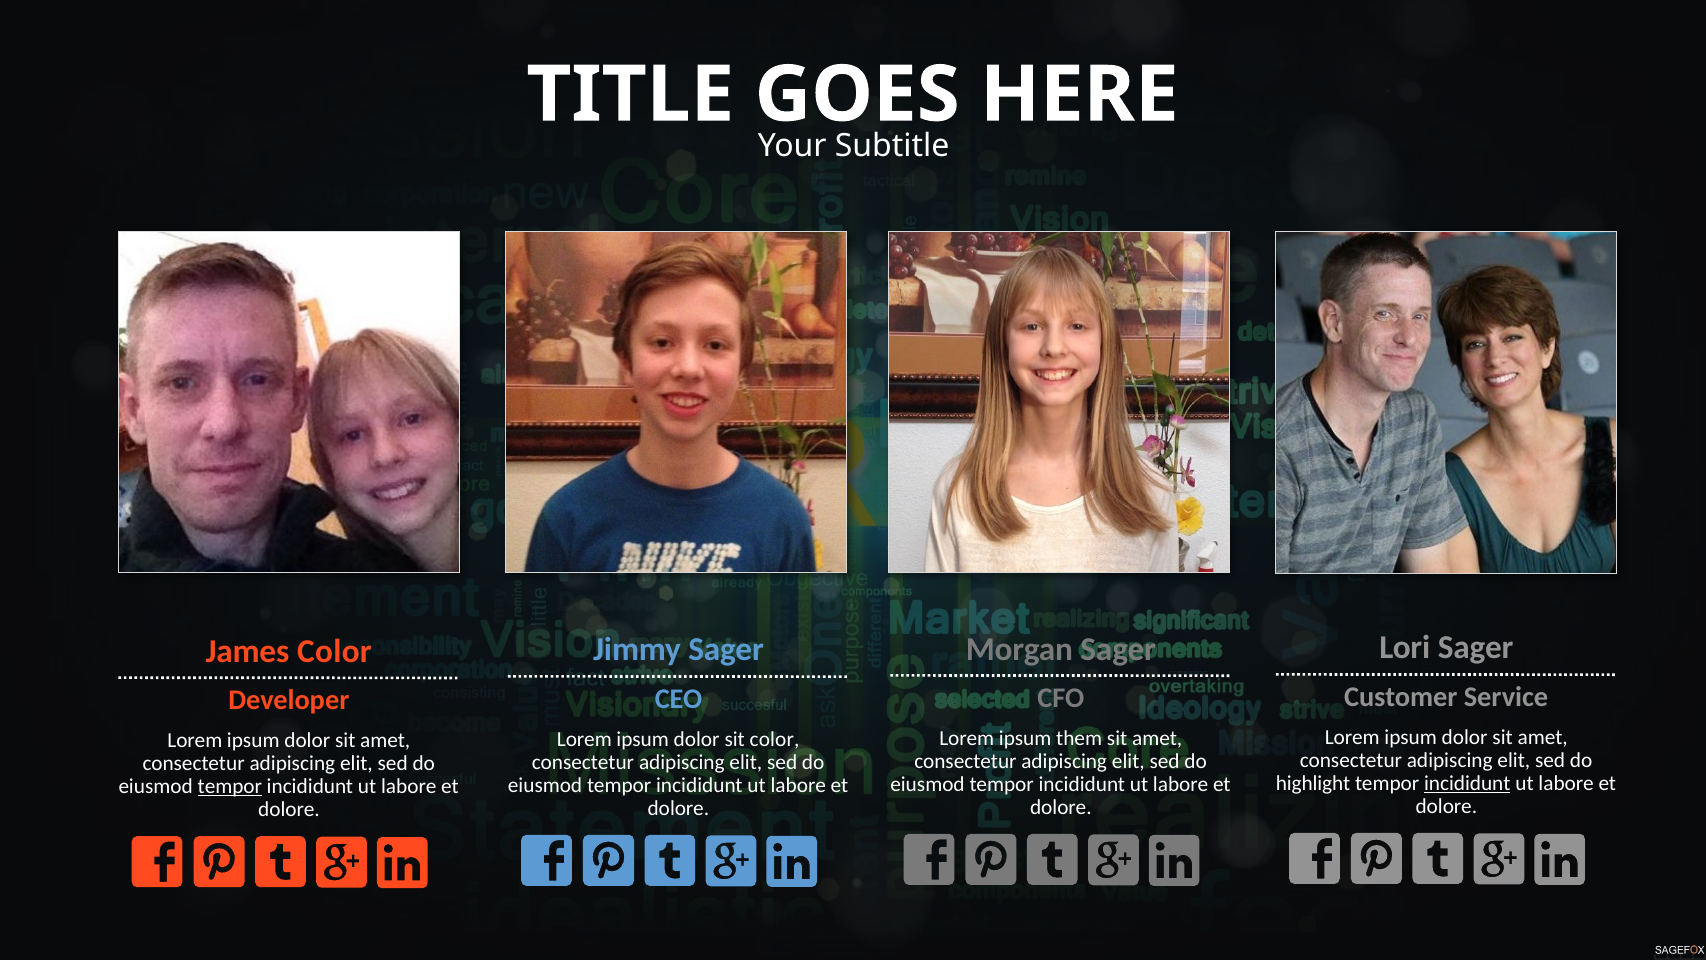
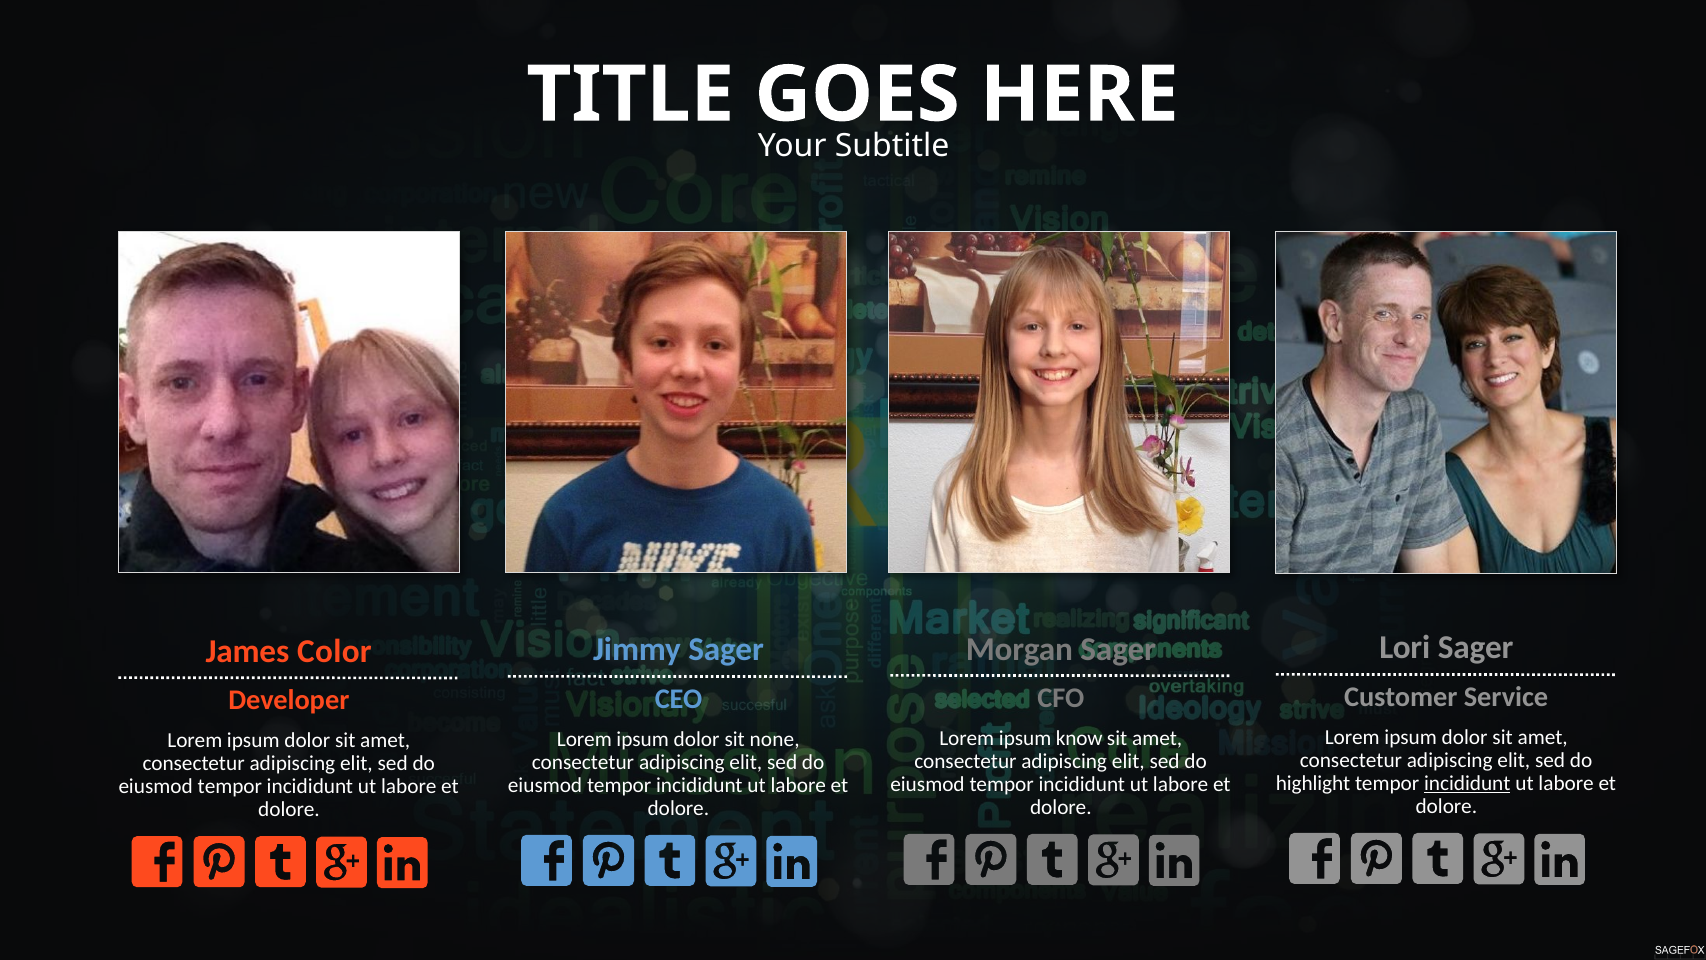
them: them -> know
sit color: color -> none
tempor at (230, 786) underline: present -> none
